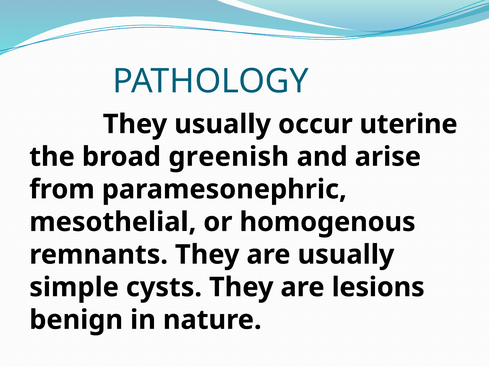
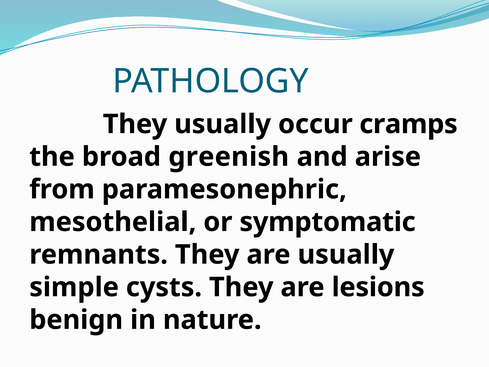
uterine: uterine -> cramps
homogenous: homogenous -> symptomatic
